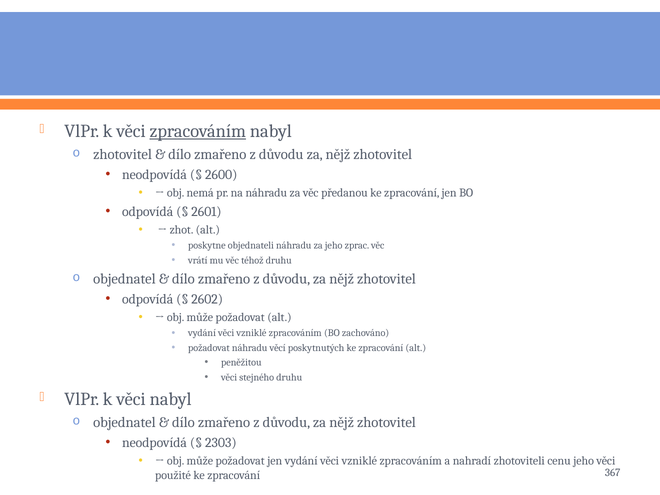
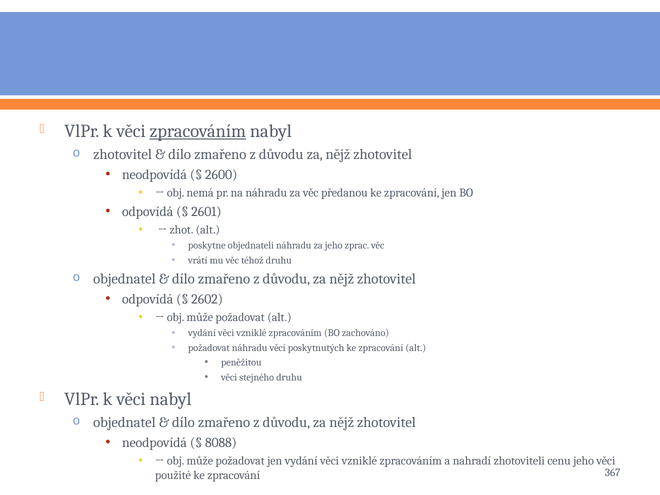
2303: 2303 -> 8088
